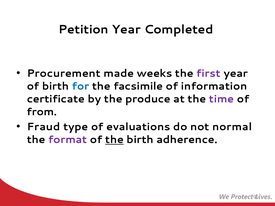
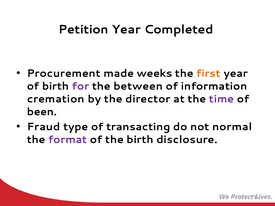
first colour: purple -> orange
for colour: blue -> purple
facsimile: facsimile -> between
certificate: certificate -> cremation
produce: produce -> director
from: from -> been
evaluations: evaluations -> transacting
the at (114, 140) underline: present -> none
adherence: adherence -> disclosure
